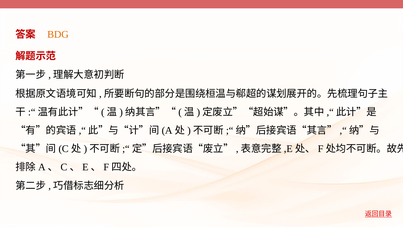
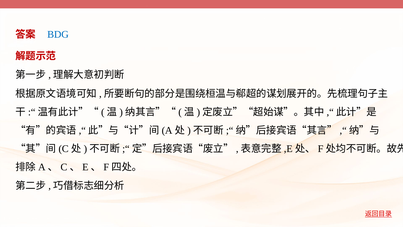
BDG colour: orange -> blue
